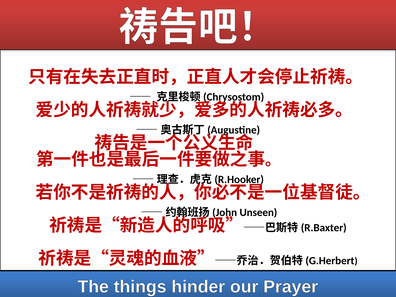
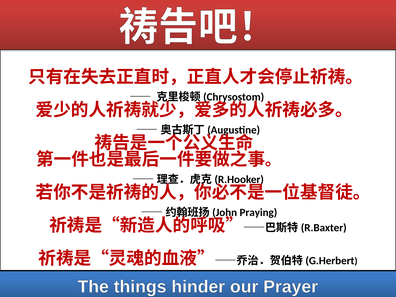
Unseen: Unseen -> Praying
